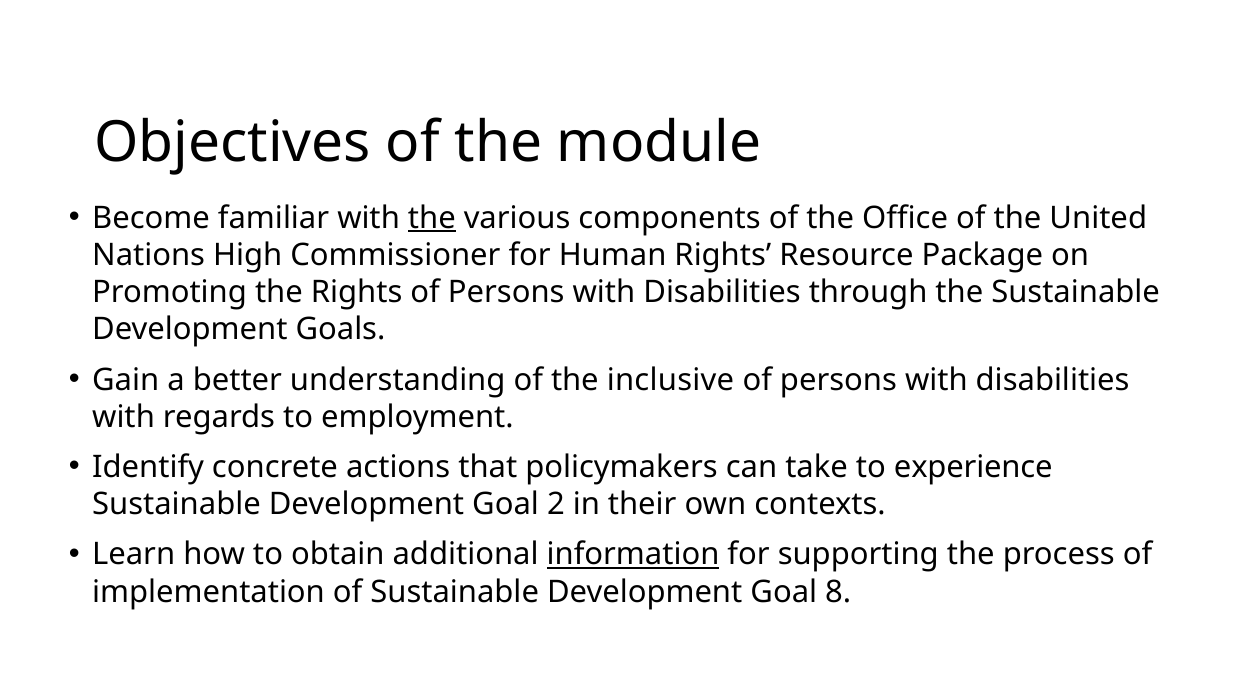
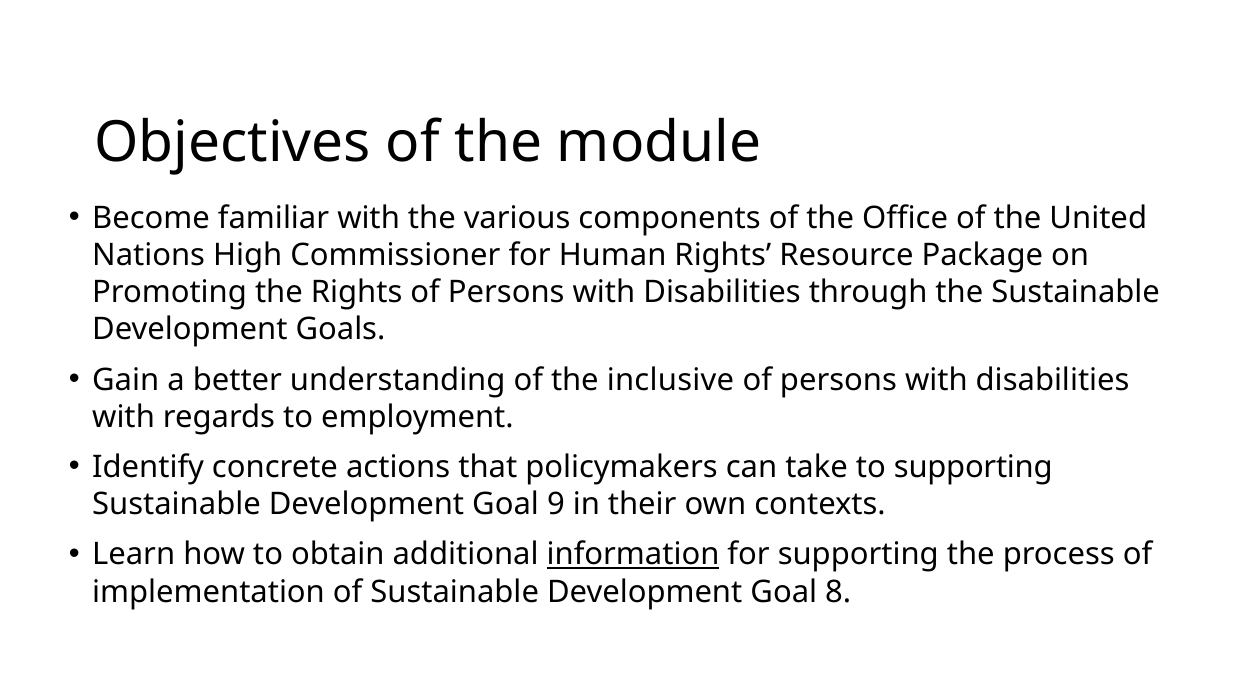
the at (432, 218) underline: present -> none
to experience: experience -> supporting
2: 2 -> 9
